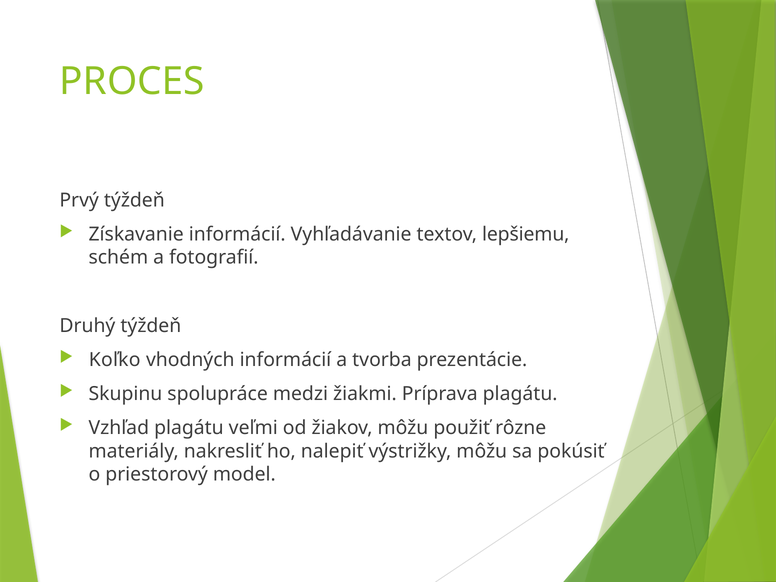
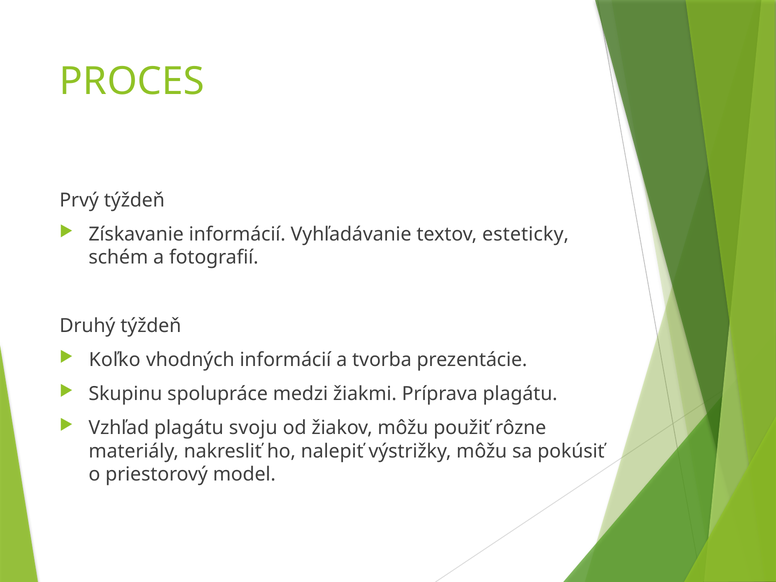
lepšiemu: lepšiemu -> esteticky
veľmi: veľmi -> svoju
